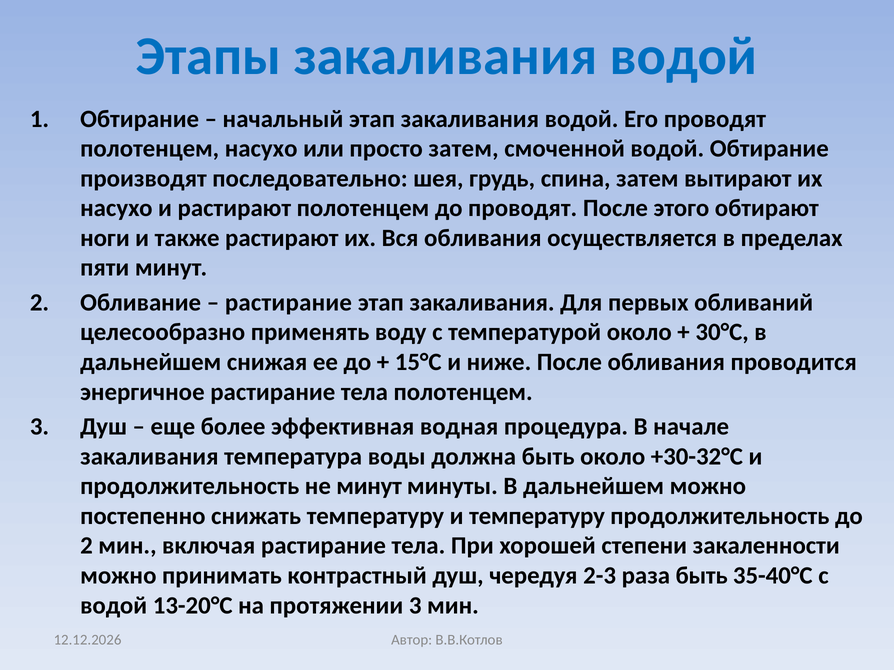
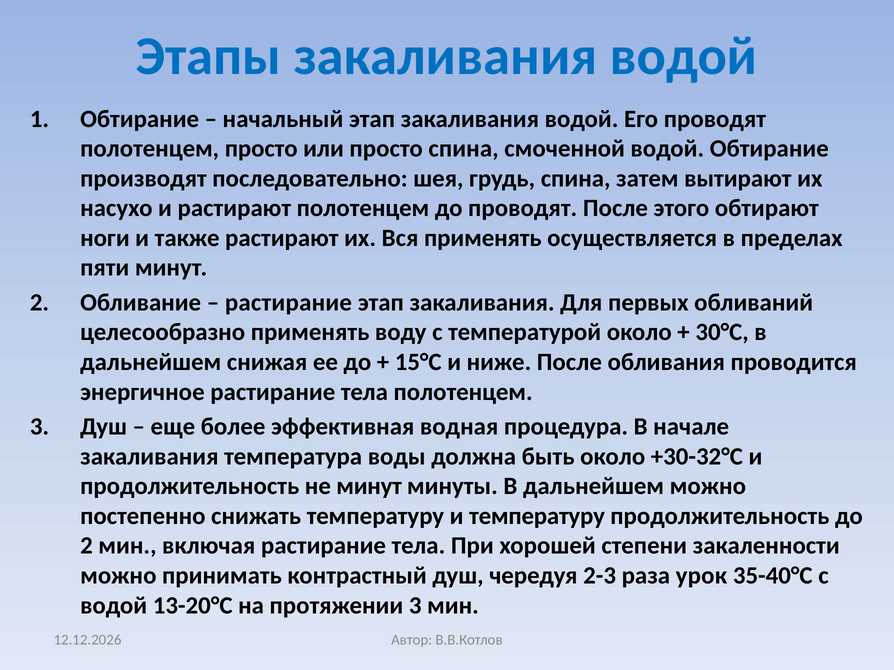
полотенцем насухо: насухо -> просто
просто затем: затем -> спина
Вся обливания: обливания -> применять
раза быть: быть -> урок
